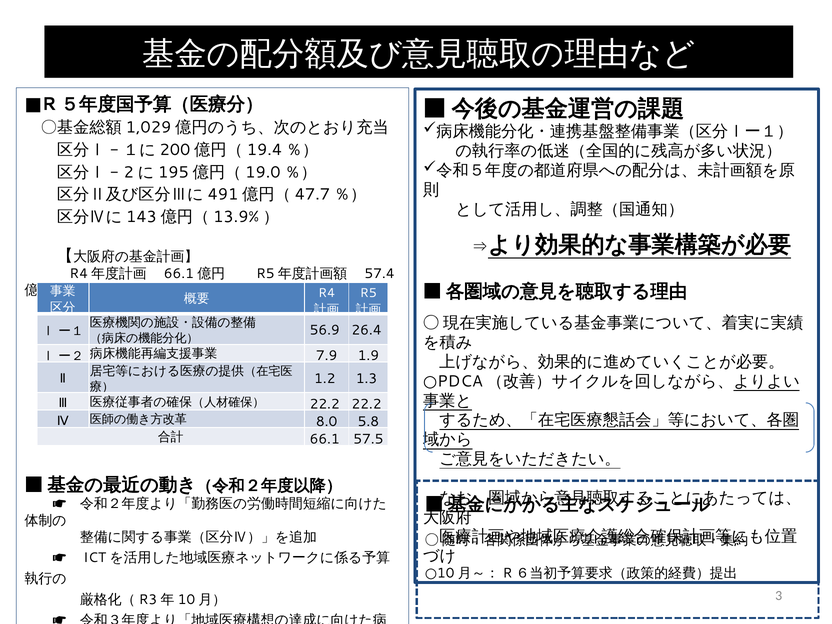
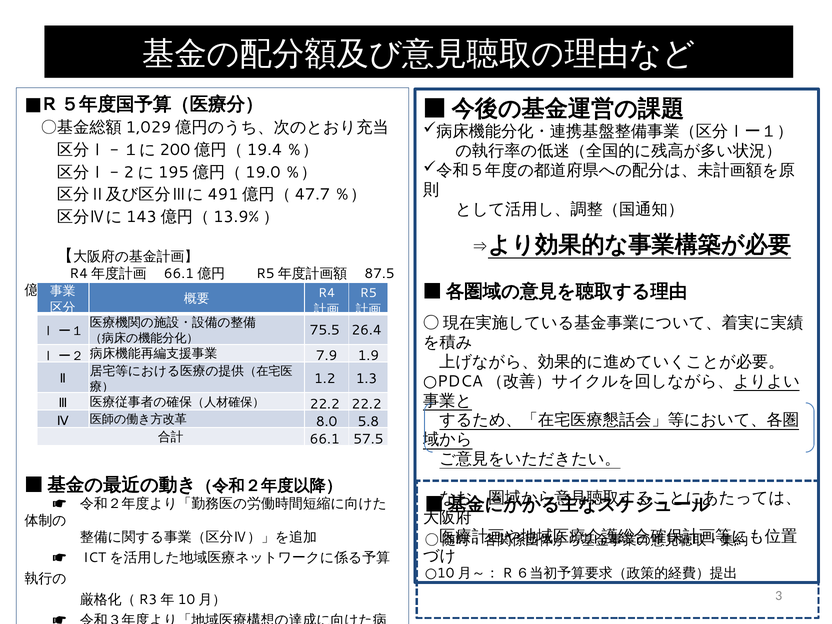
57.4: 57.4 -> 87.5
56.9: 56.9 -> 75.5
